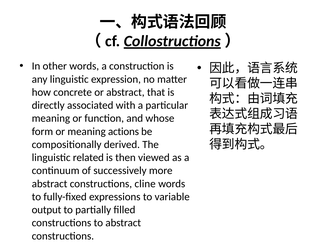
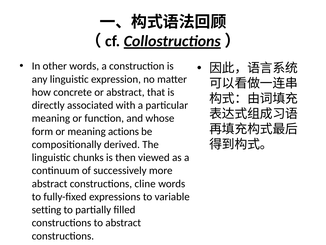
related: related -> chunks
output: output -> setting
